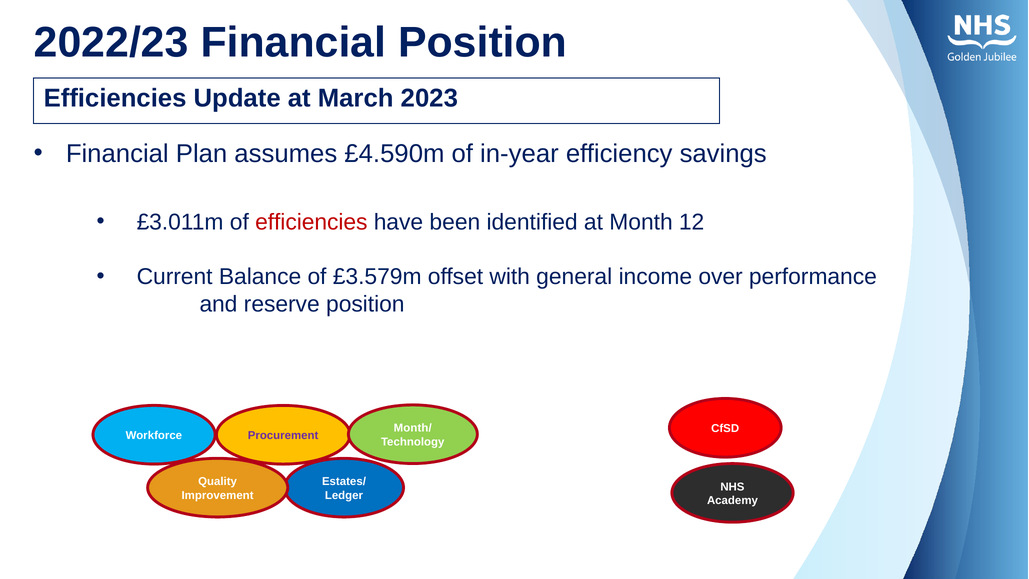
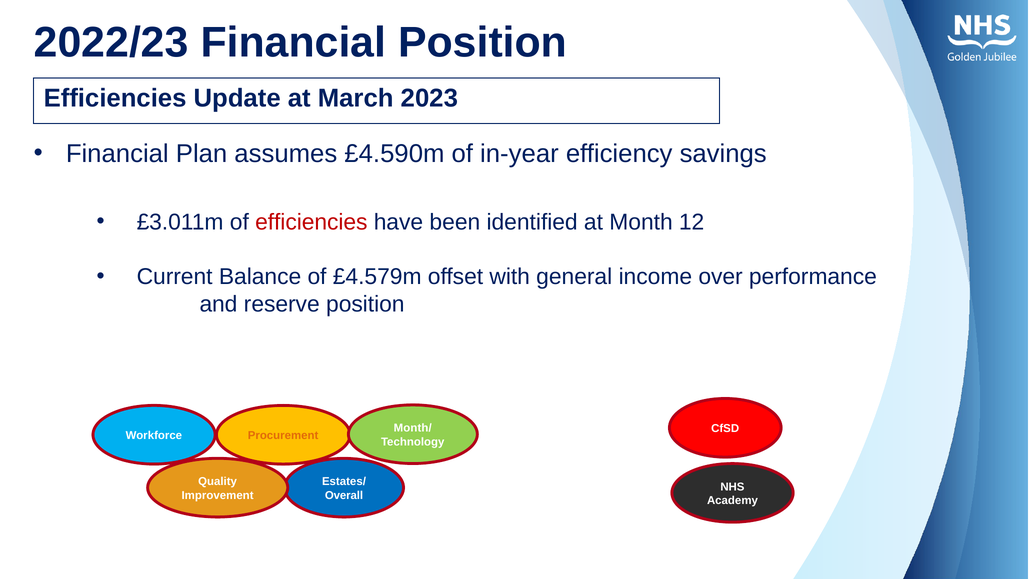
£3.579m: £3.579m -> £4.579m
Procurement colour: purple -> orange
Ledger: Ledger -> Overall
